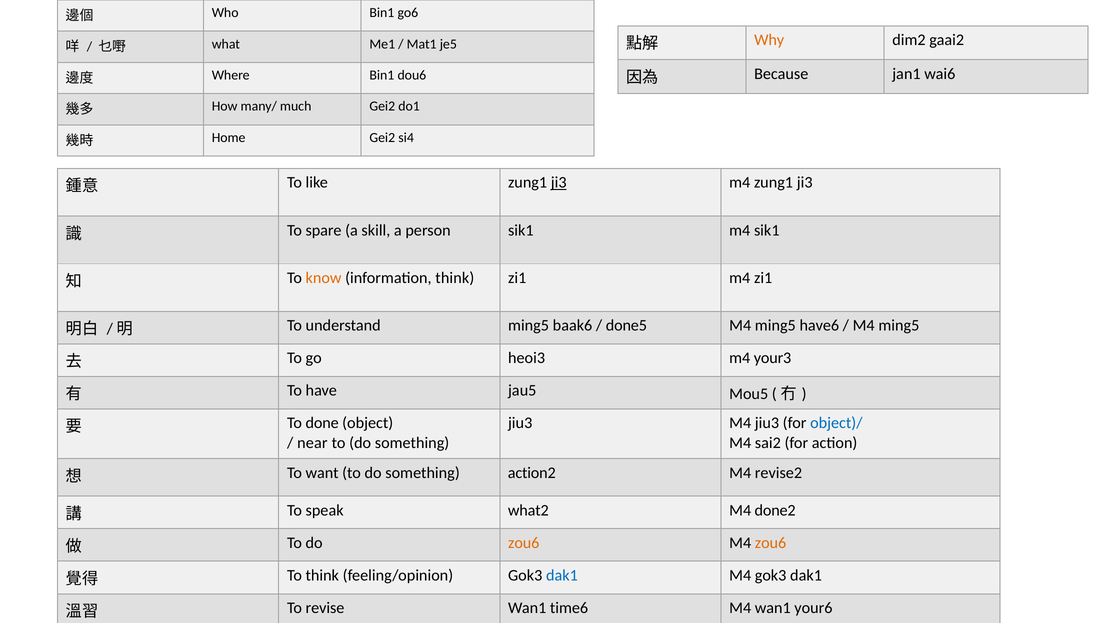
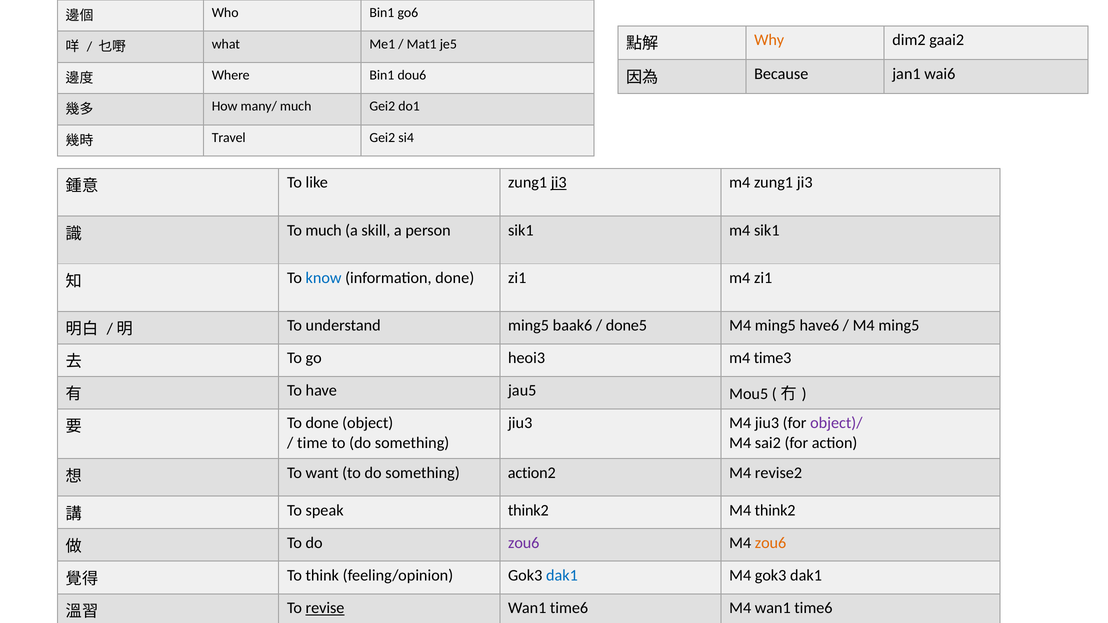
Home: Home -> Travel
To spare: spare -> much
know colour: orange -> blue
information think: think -> done
your3: your3 -> time3
object)/ colour: blue -> purple
near: near -> time
speak what2: what2 -> think2
M4 done2: done2 -> think2
zou6 at (524, 543) colour: orange -> purple
revise underline: none -> present
M4 wan1 your6: your6 -> time6
